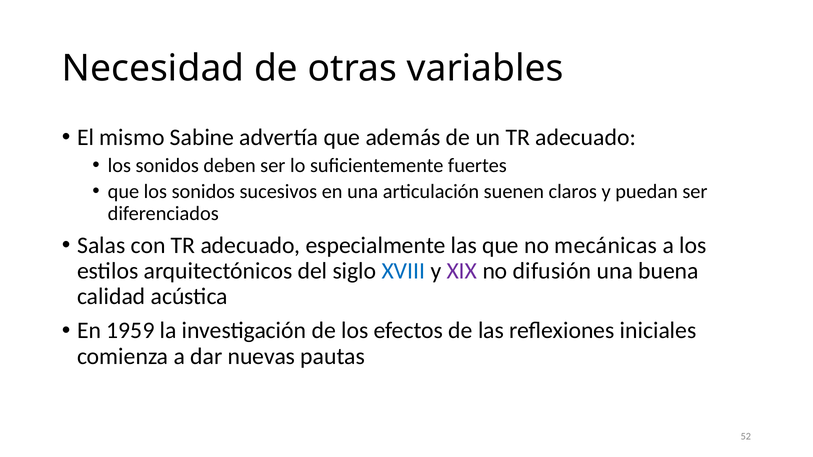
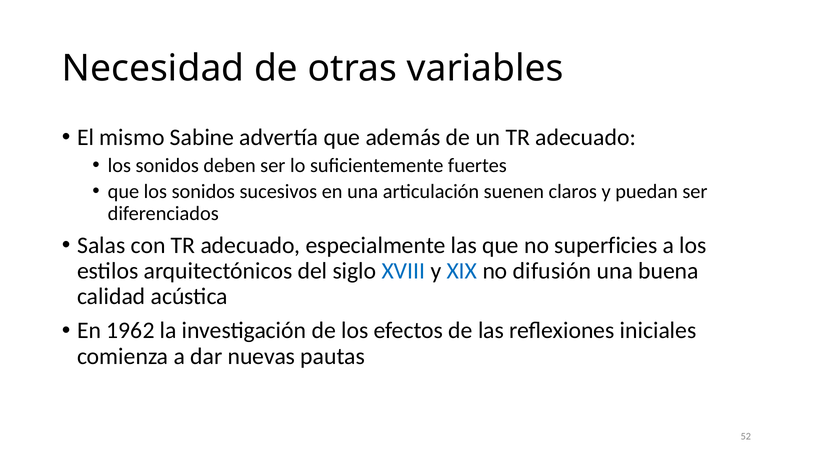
mecánicas: mecánicas -> superficies
XIX colour: purple -> blue
1959: 1959 -> 1962
